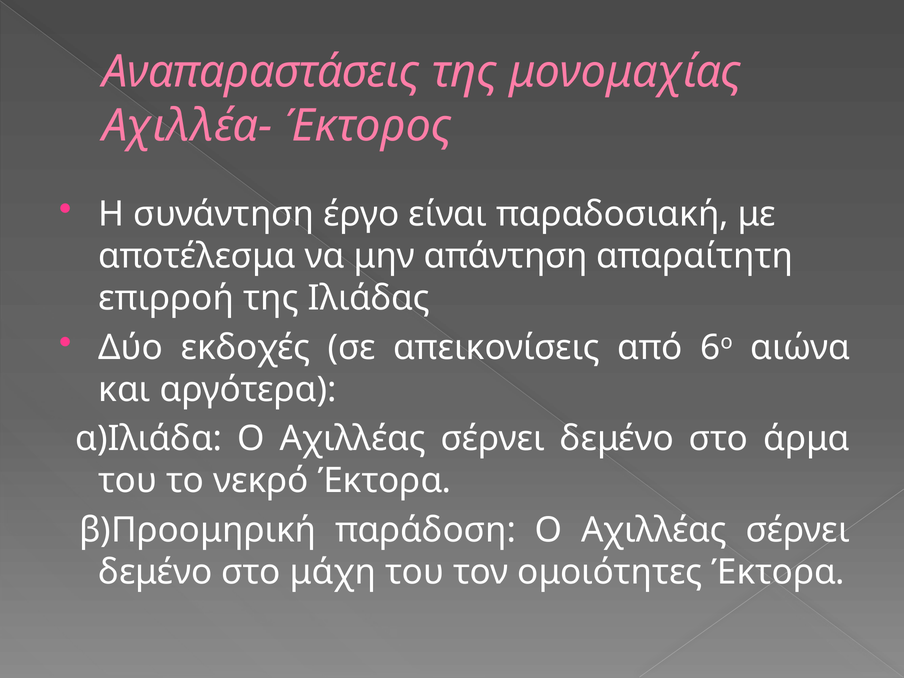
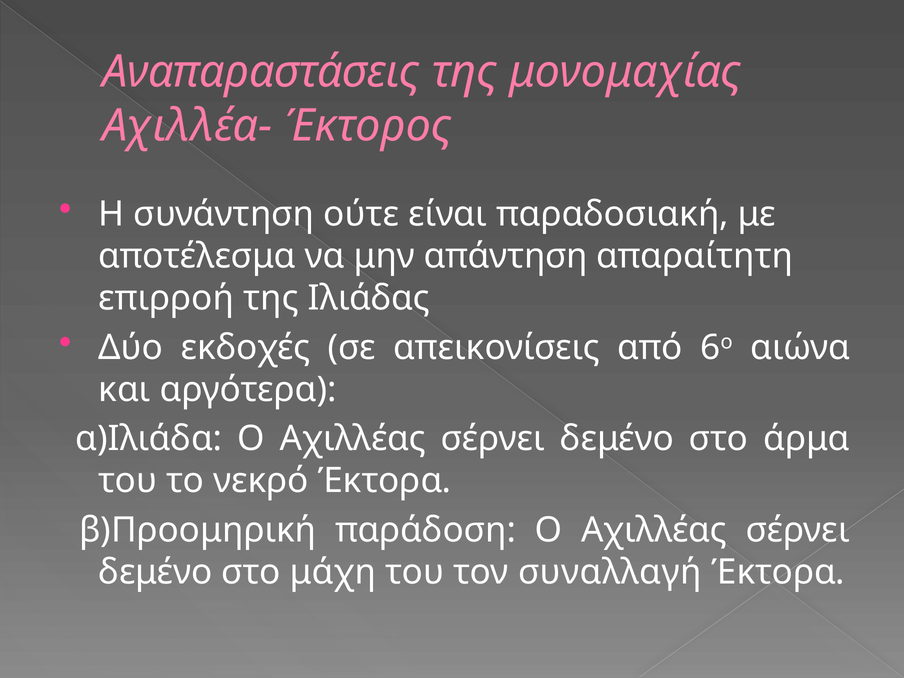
έργο: έργο -> ούτε
ομοιότητες: ομοιότητες -> συναλλαγή
